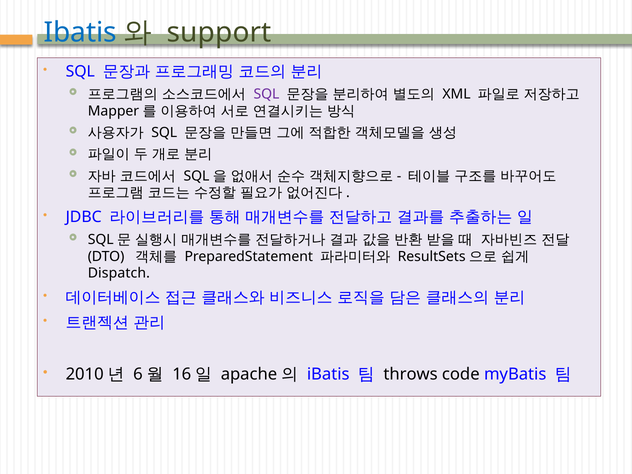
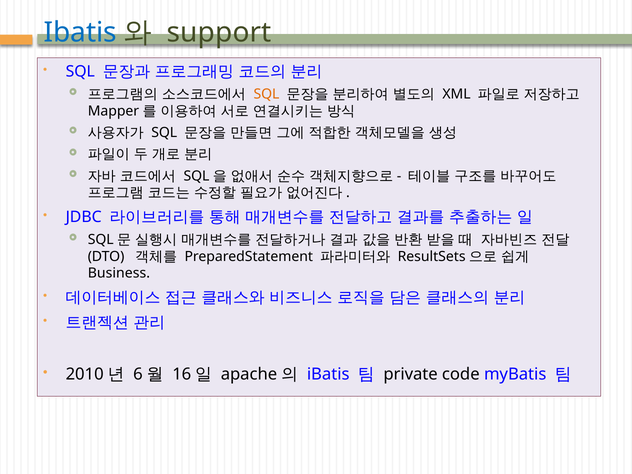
SQL at (267, 94) colour: purple -> orange
Dispatch: Dispatch -> Business
throws: throws -> private
